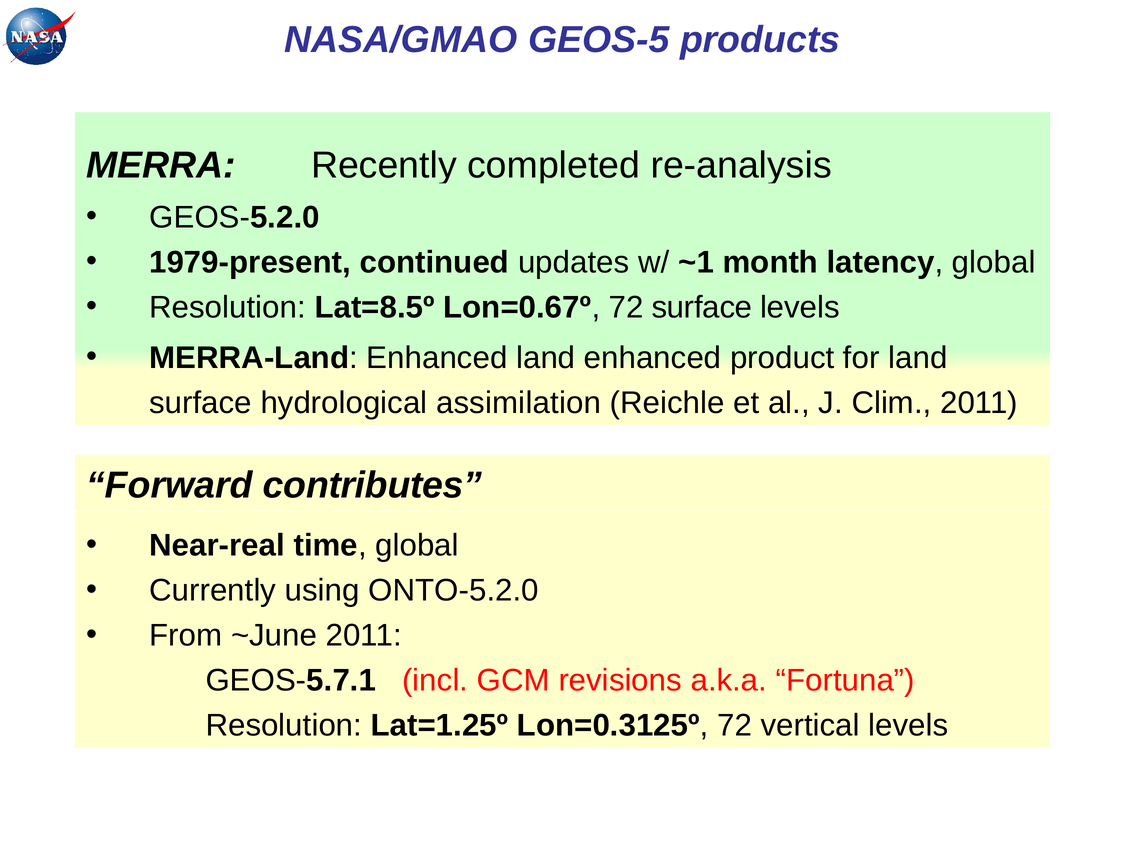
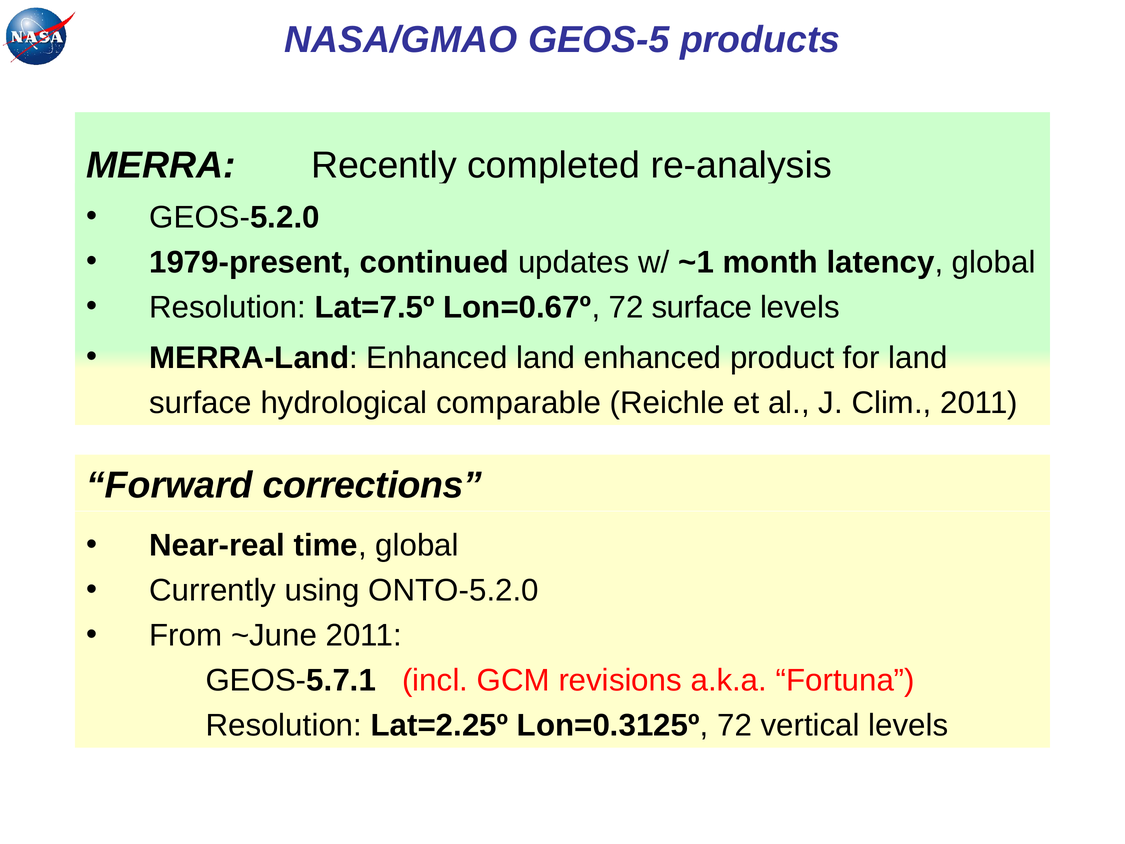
Lat=8.5º: Lat=8.5º -> Lat=7.5º
assimilation: assimilation -> comparable
contributes: contributes -> corrections
Lat=1.25º: Lat=1.25º -> Lat=2.25º
